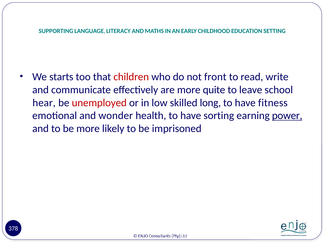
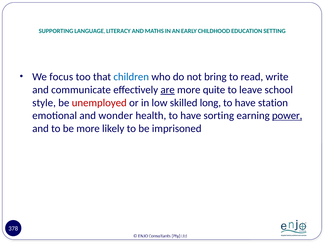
starts: starts -> focus
children colour: red -> blue
front: front -> bring
are underline: none -> present
hear: hear -> style
fitness: fitness -> station
